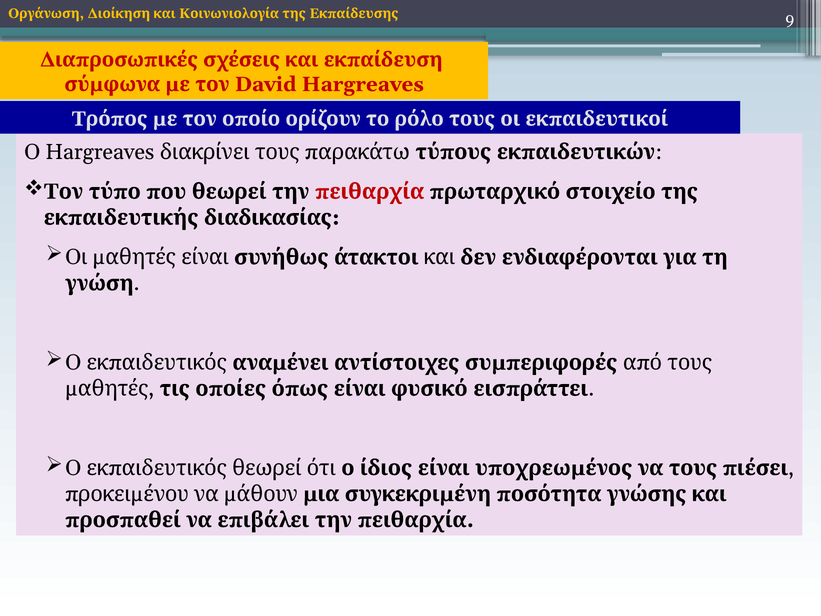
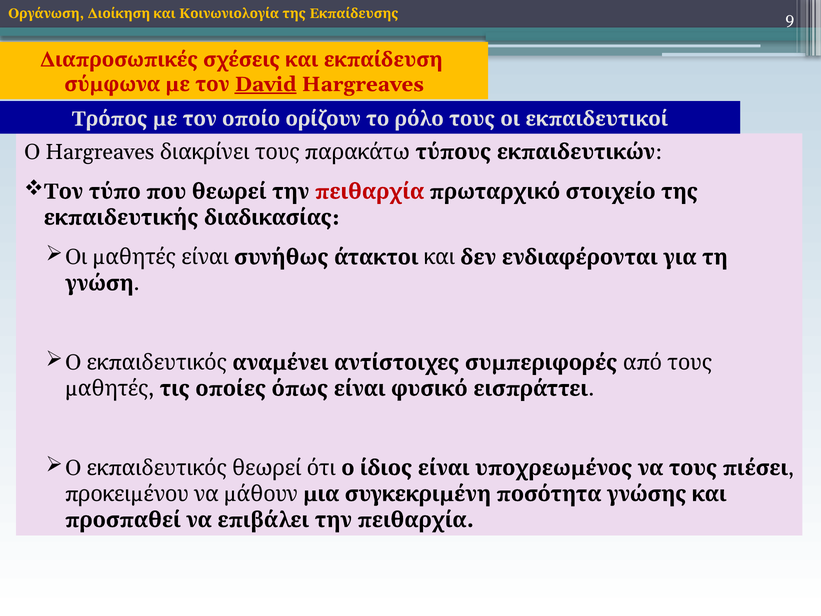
David underline: none -> present
